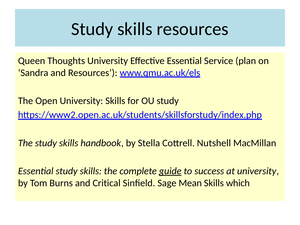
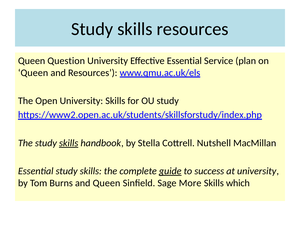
Thoughts: Thoughts -> Question
Sandra at (33, 73): Sandra -> Queen
skills at (69, 143) underline: none -> present
and Critical: Critical -> Queen
Mean: Mean -> More
